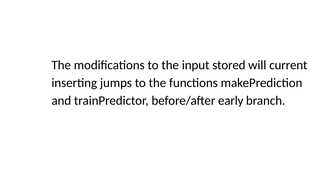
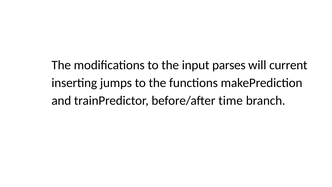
stored: stored -> parses
early: early -> time
